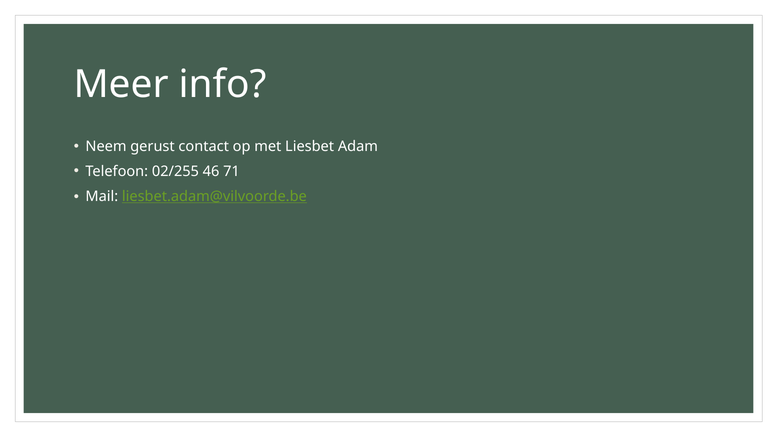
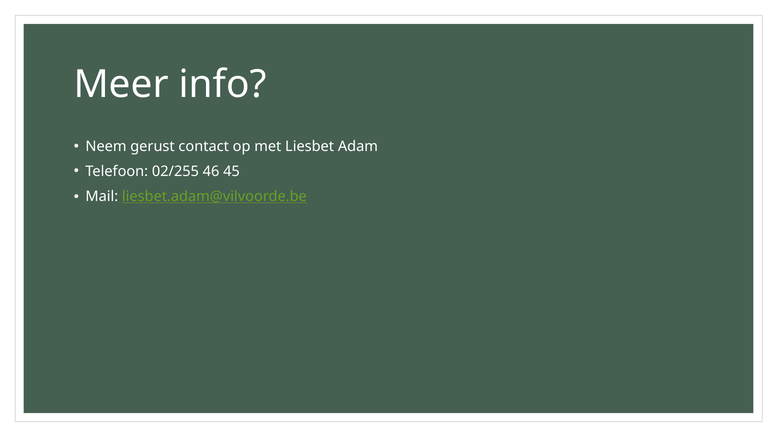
71: 71 -> 45
